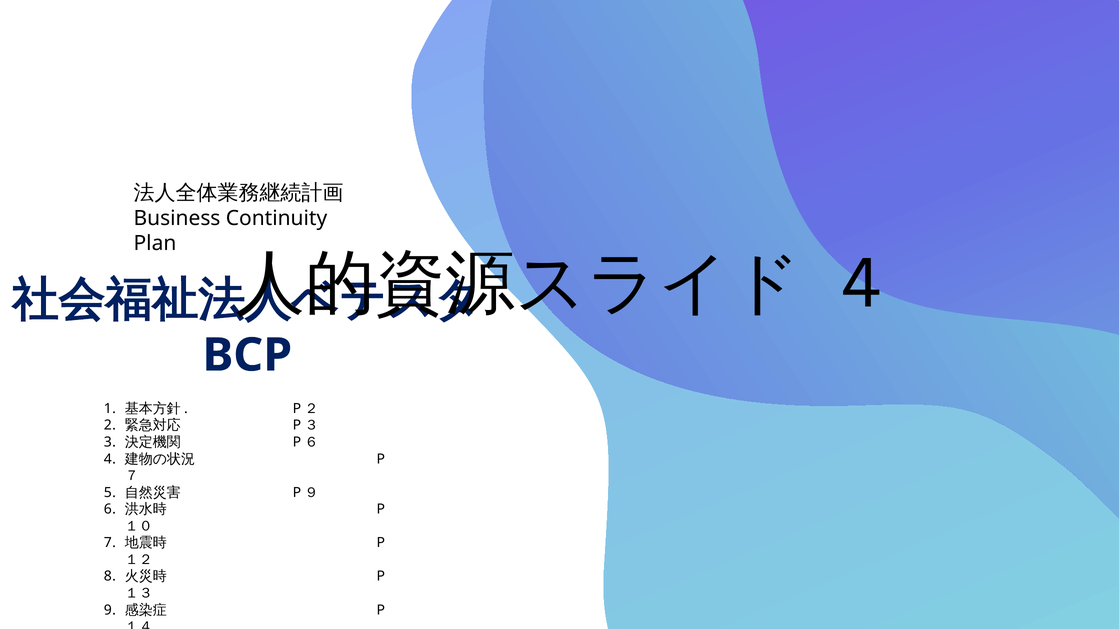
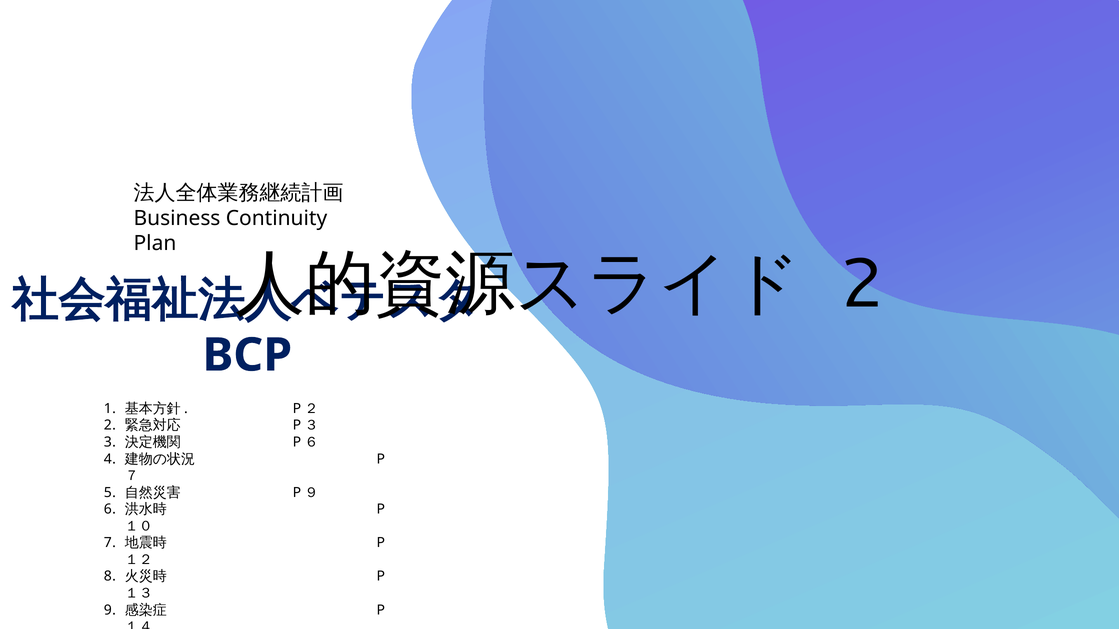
4 at (861, 284): 4 -> 2
